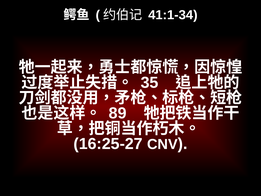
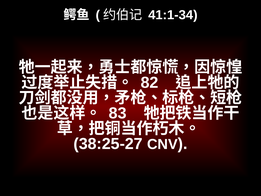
35: 35 -> 82
89: 89 -> 83
16:25-27: 16:25-27 -> 38:25-27
